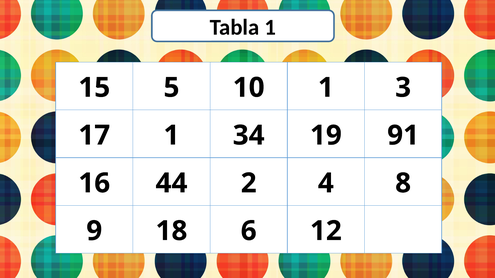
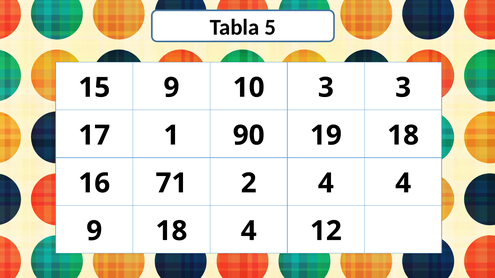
Tabla 1: 1 -> 5
15 5: 5 -> 9
10 1: 1 -> 3
34: 34 -> 90
19 91: 91 -> 18
44: 44 -> 71
4 8: 8 -> 4
18 6: 6 -> 4
